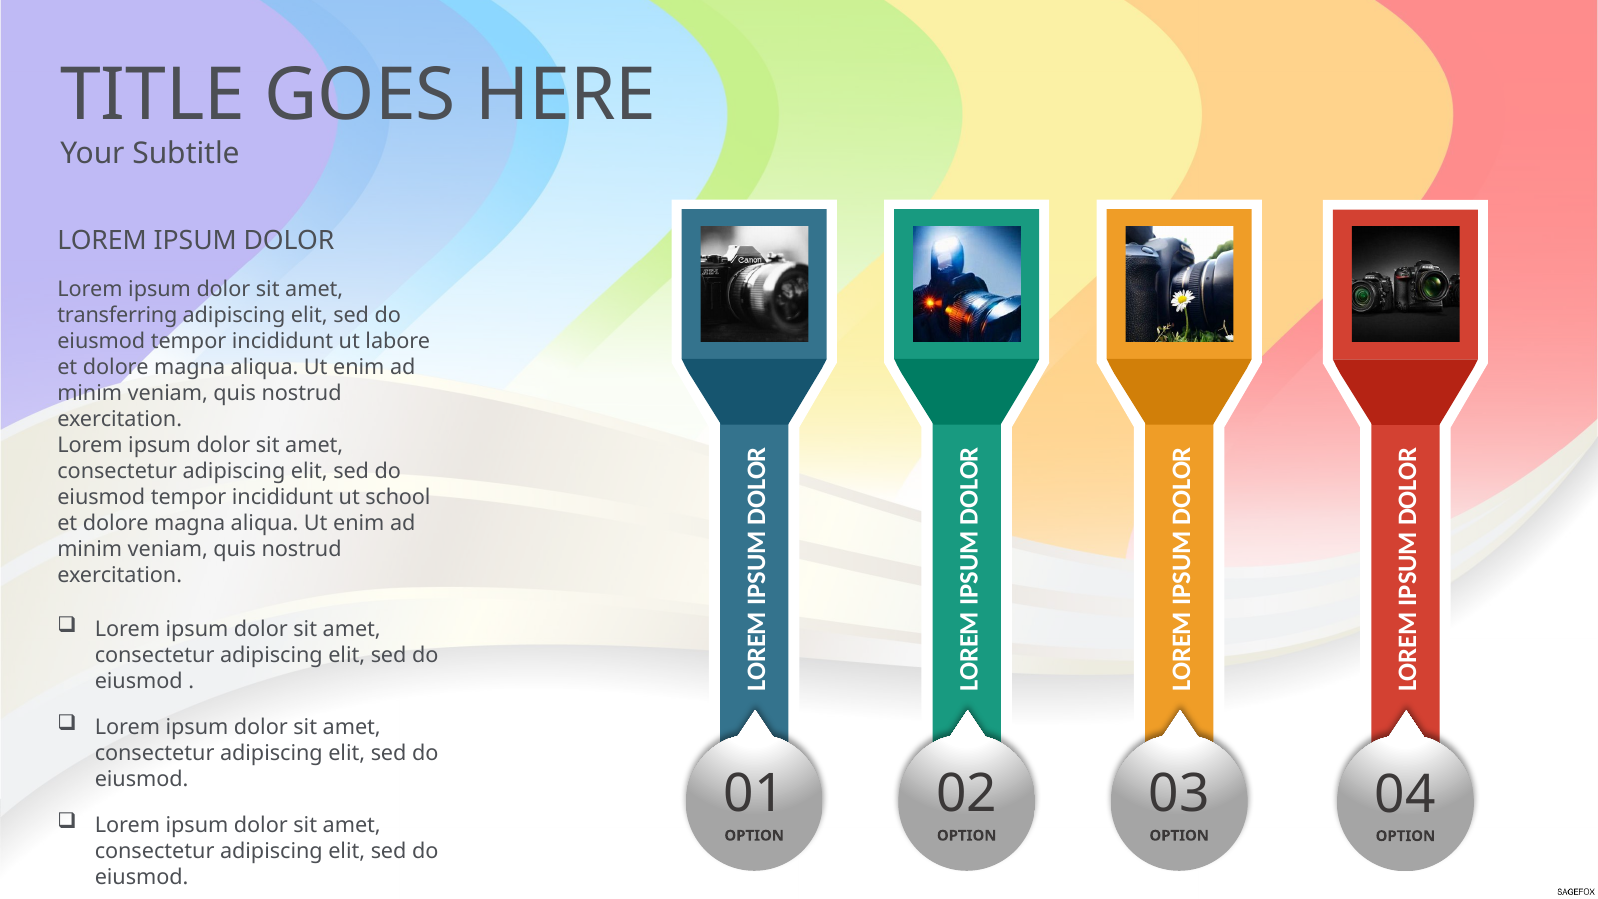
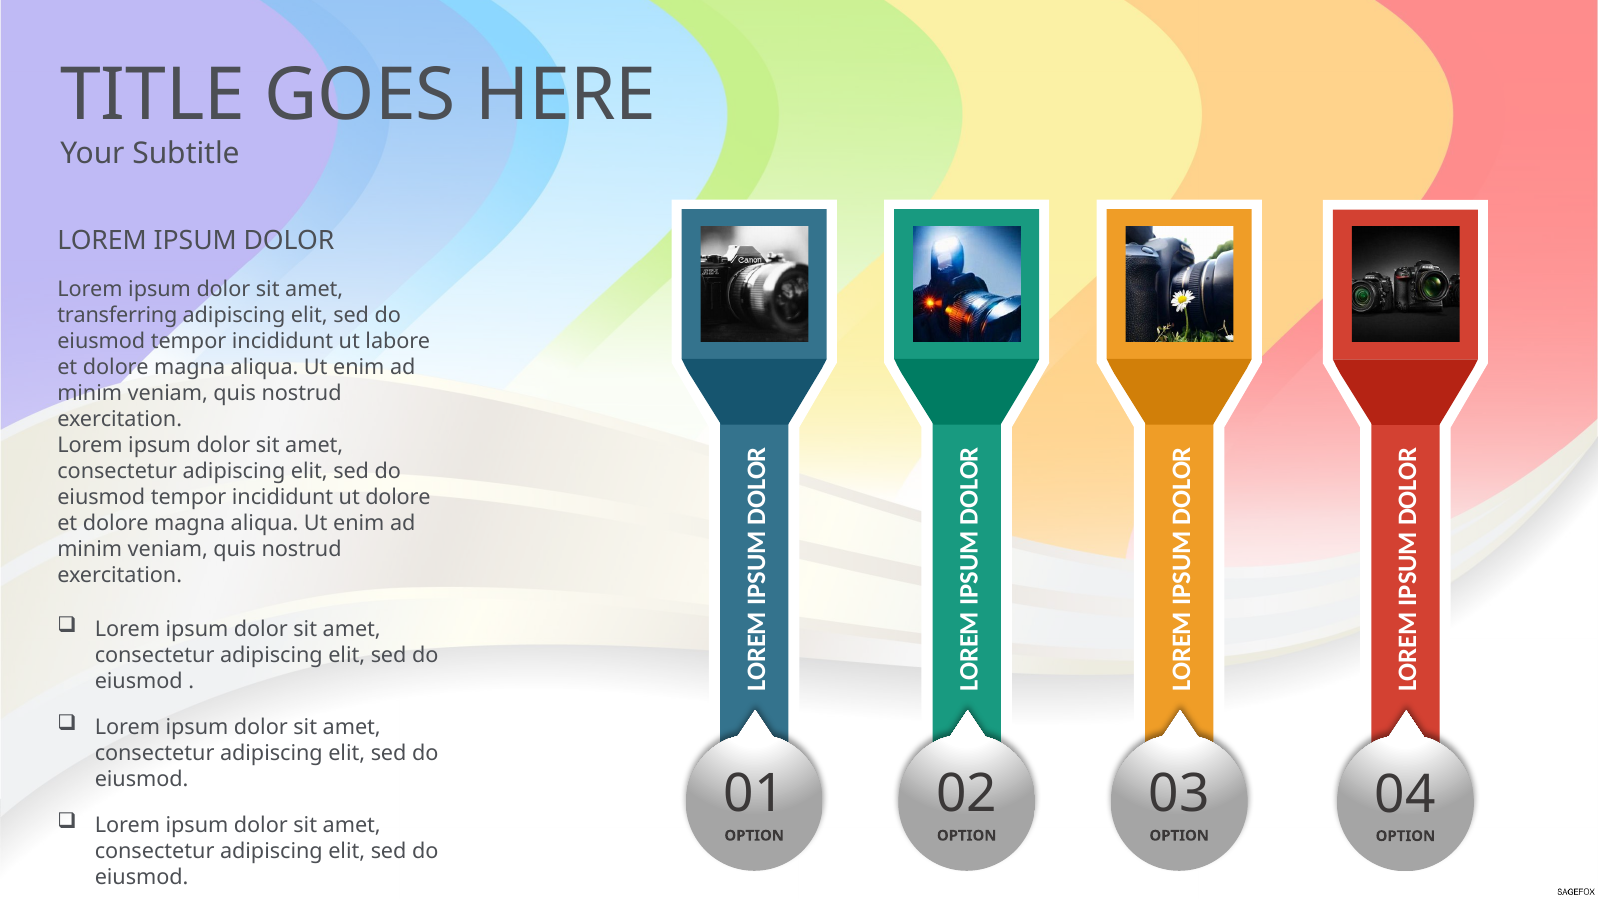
ut school: school -> dolore
